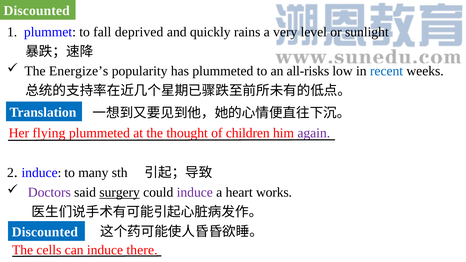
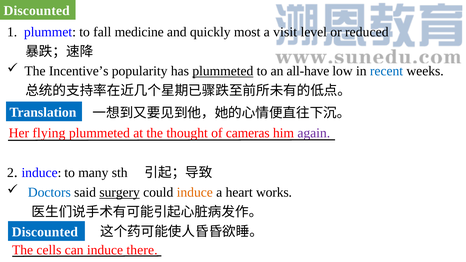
deprived: deprived -> medicine
rains: rains -> most
very: very -> visit
sunlight: sunlight -> reduced
Energize’s: Energize’s -> Incentive’s
plummeted at (223, 71) underline: none -> present
all-risks: all-risks -> all-have
children: children -> cameras
Doctors colour: purple -> blue
induce at (195, 193) colour: purple -> orange
